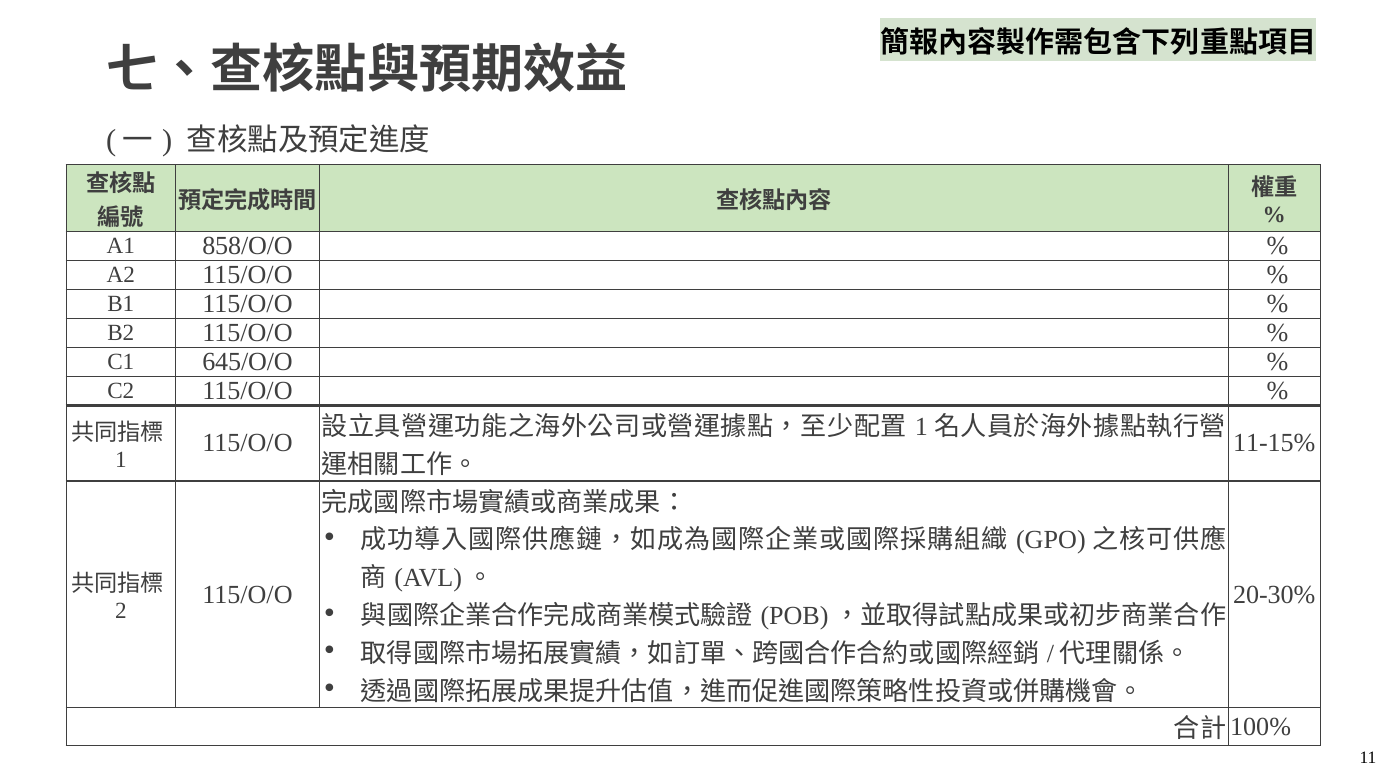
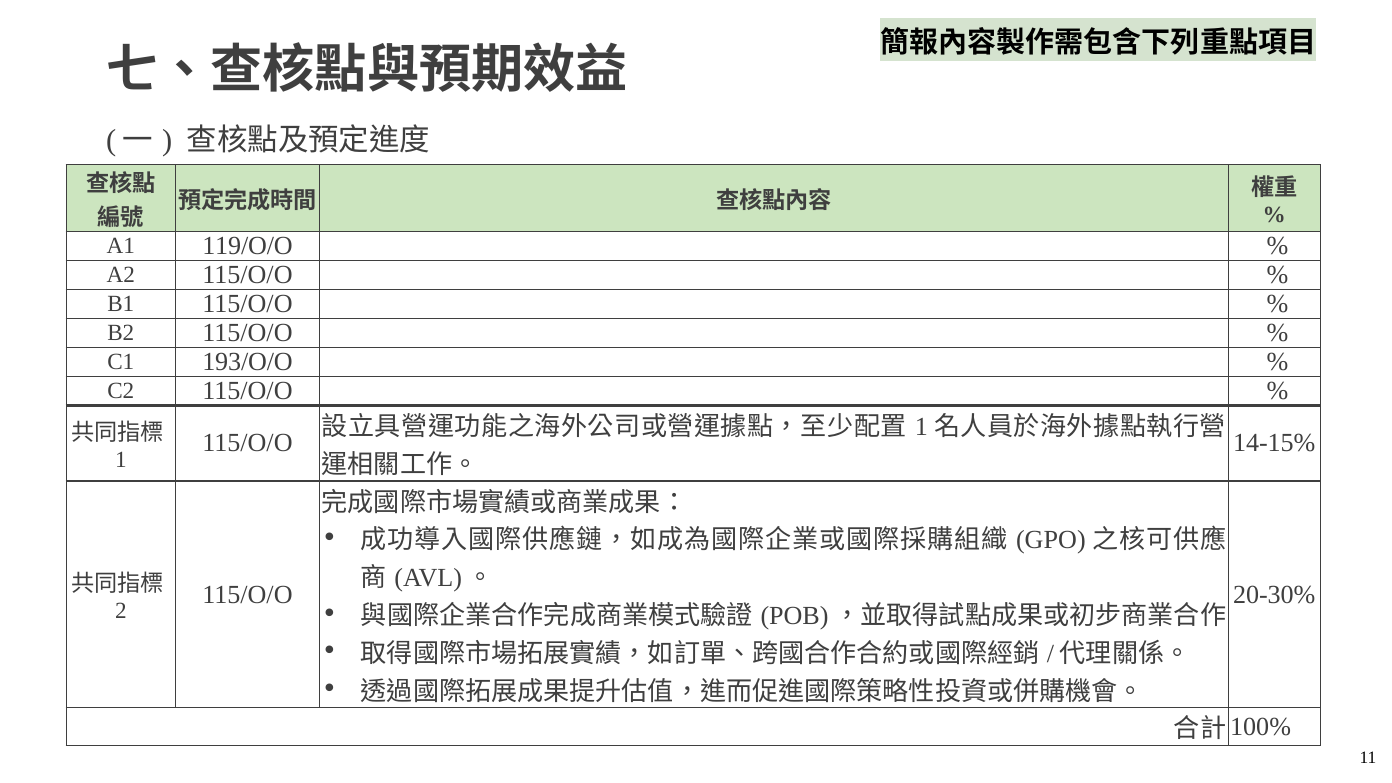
858/O/O: 858/O/O -> 119/O/O
645/O/O: 645/O/O -> 193/O/O
11-15%: 11-15% -> 14-15%
